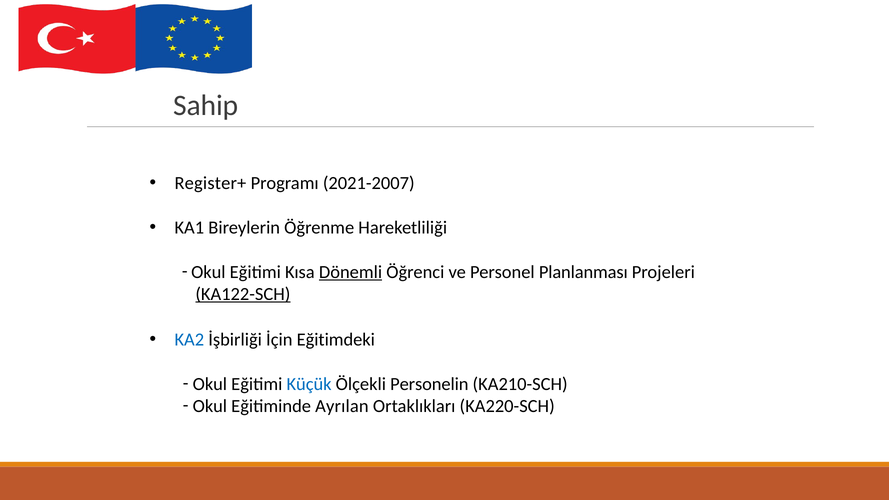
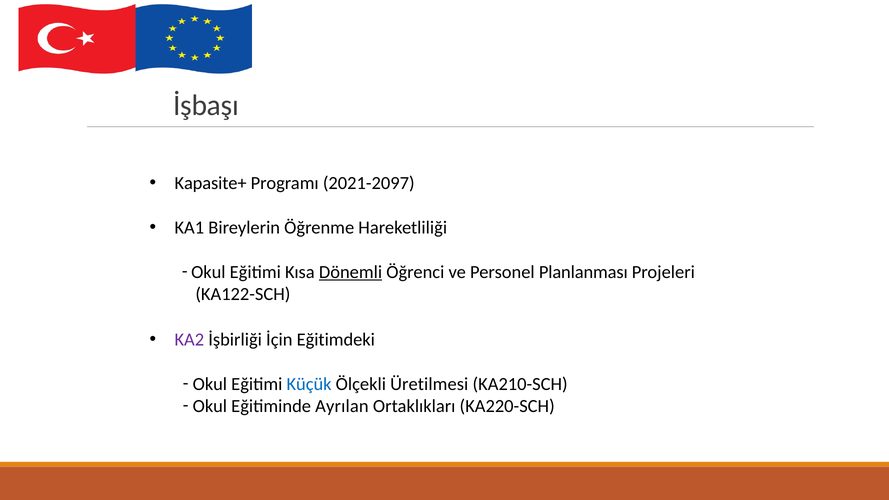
Sahip: Sahip -> İşbaşı
Register+: Register+ -> Kapasite+
2021-2007: 2021-2007 -> 2021-2097
KA122-SCH underline: present -> none
KA2 colour: blue -> purple
Personelin: Personelin -> Üretilmesi
